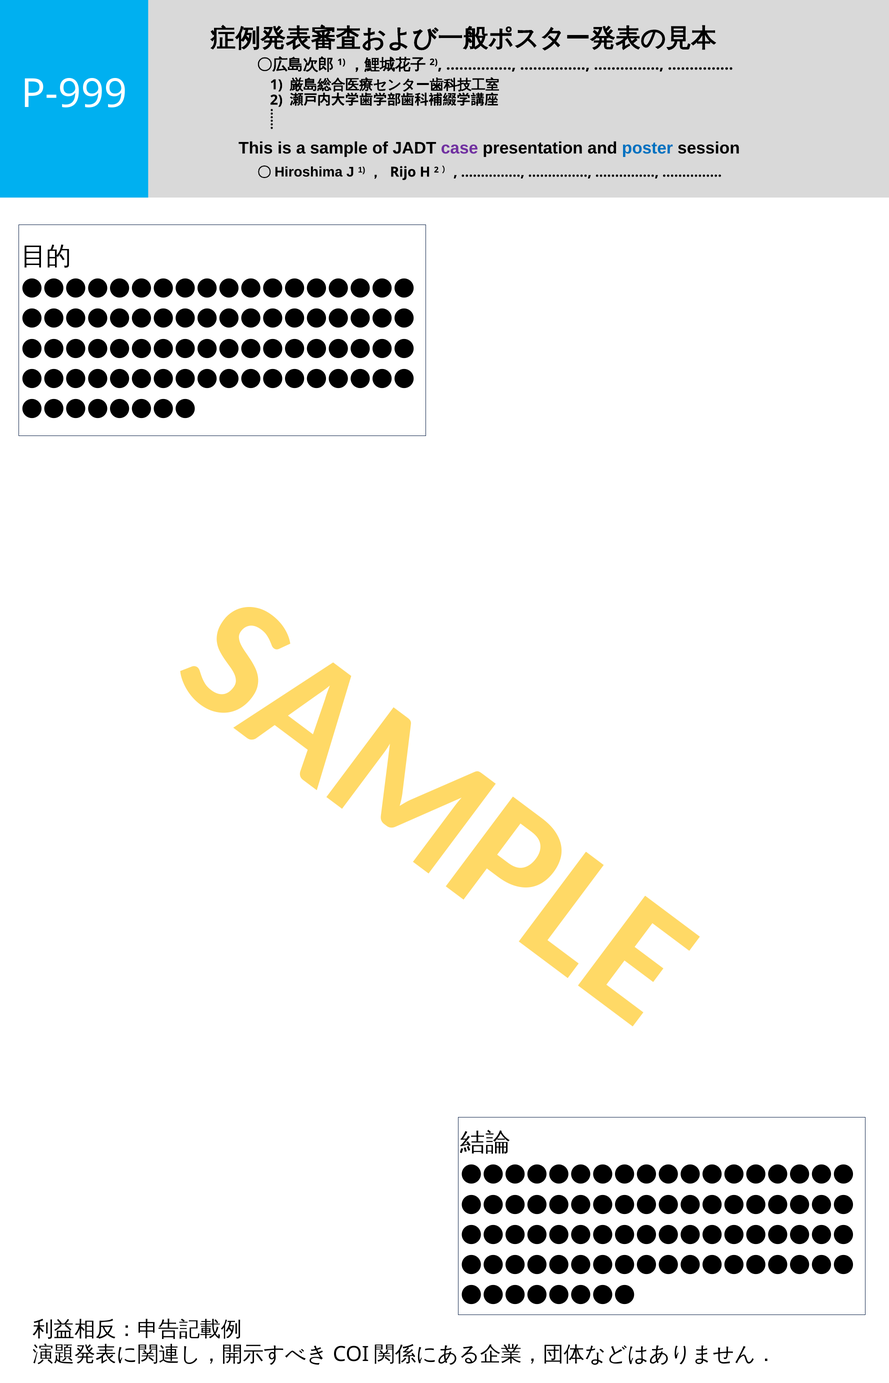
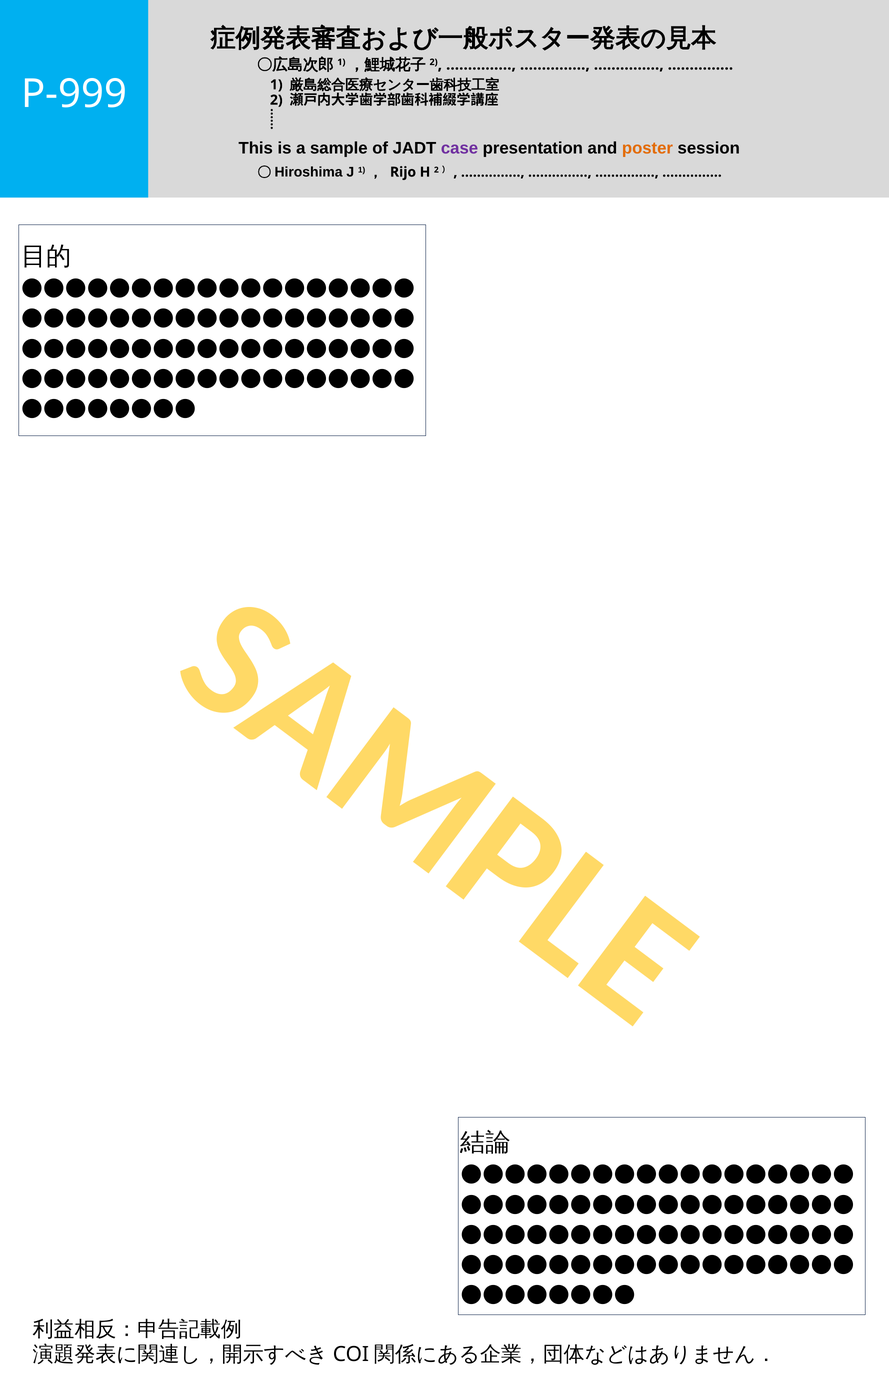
poster colour: blue -> orange
